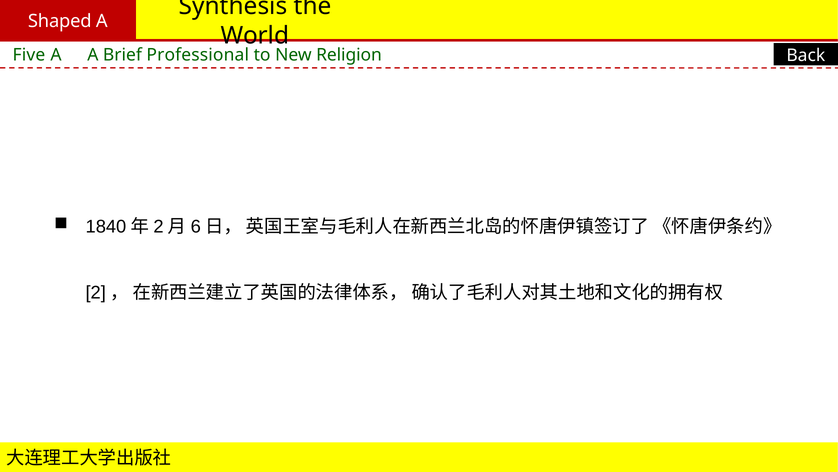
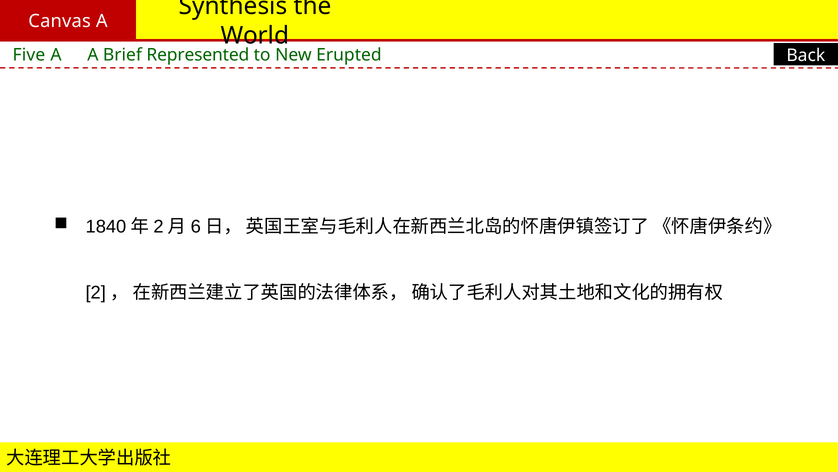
Shaped: Shaped -> Canvas
Professional: Professional -> Represented
Religion: Religion -> Erupted
